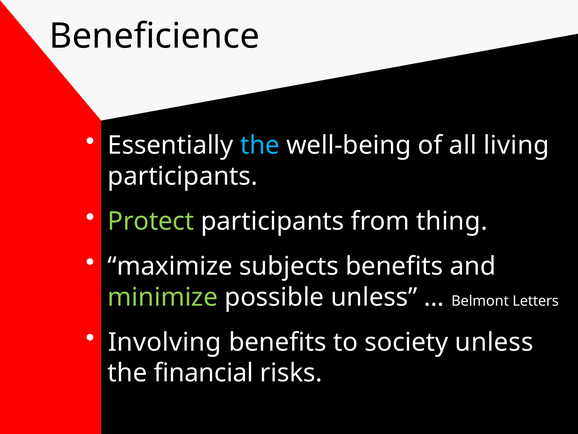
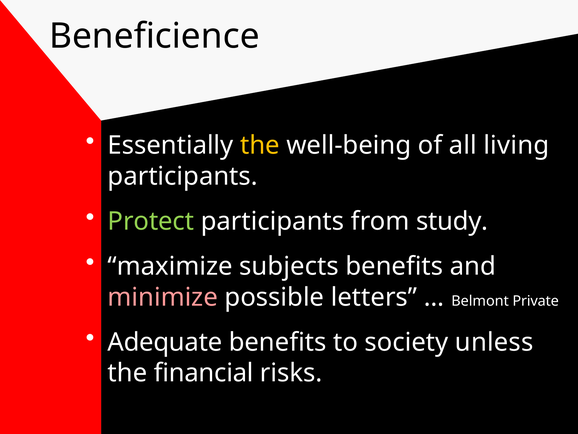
the at (260, 145) colour: light blue -> yellow
thing: thing -> study
minimize colour: light green -> pink
possible unless: unless -> letters
Letters: Letters -> Private
Involving: Involving -> Adequate
